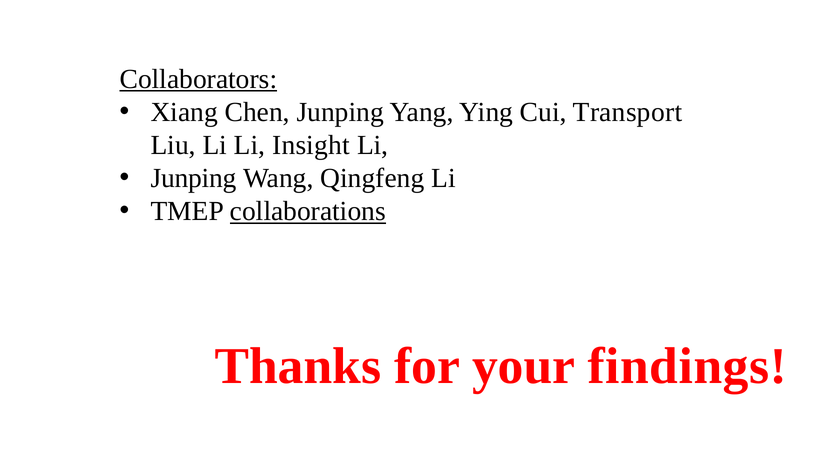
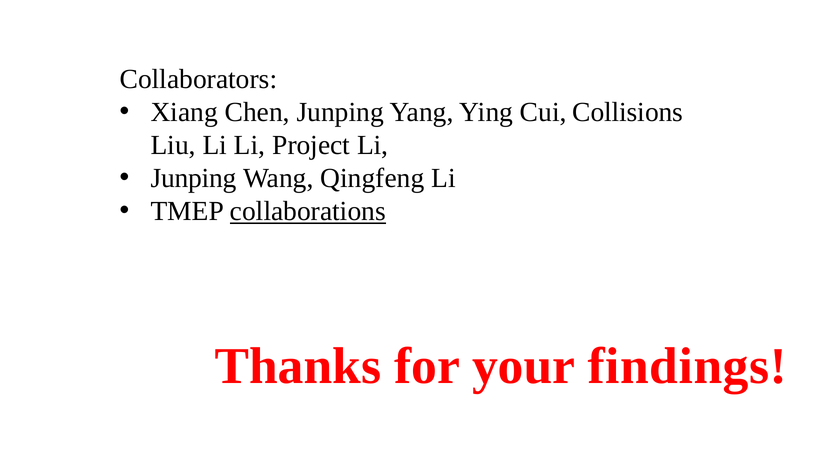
Collaborators underline: present -> none
Transport: Transport -> Collisions
Insight: Insight -> Project
